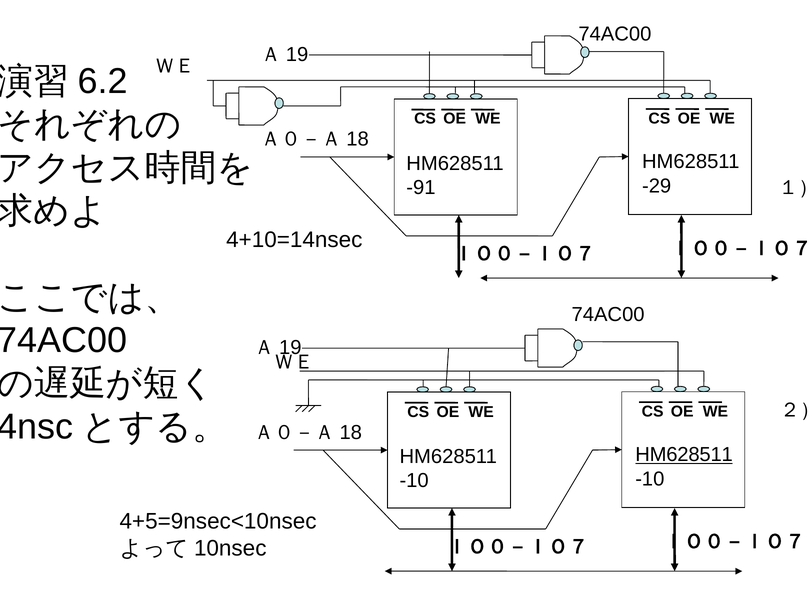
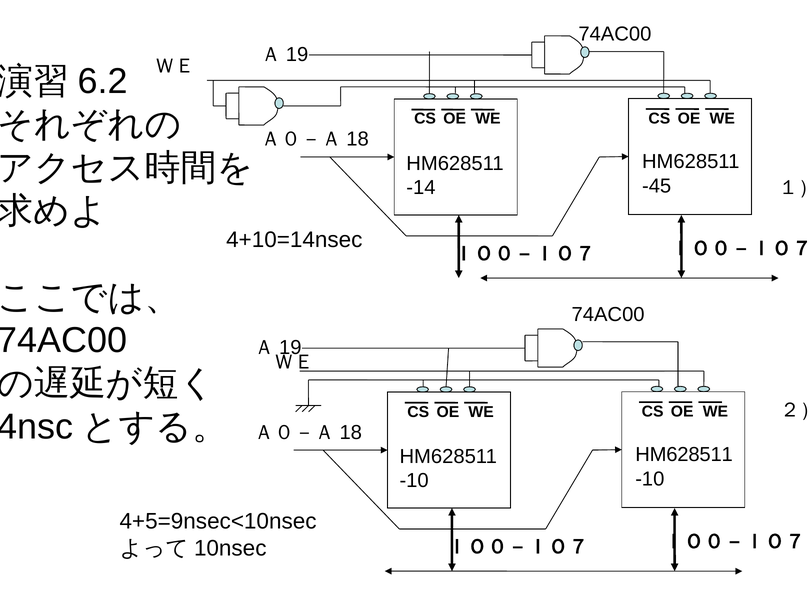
-29: -29 -> -45
-91: -91 -> -14
HM628511 at (684, 455) underline: present -> none
